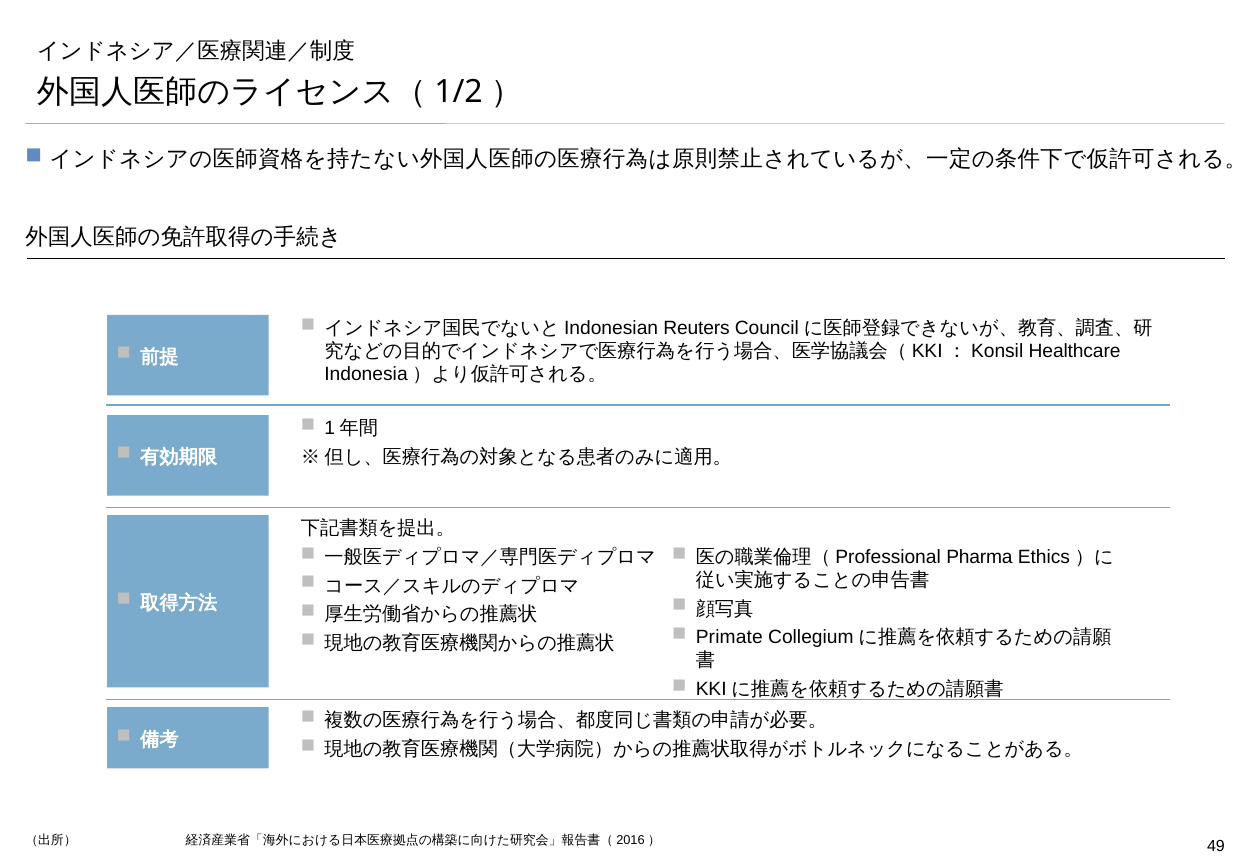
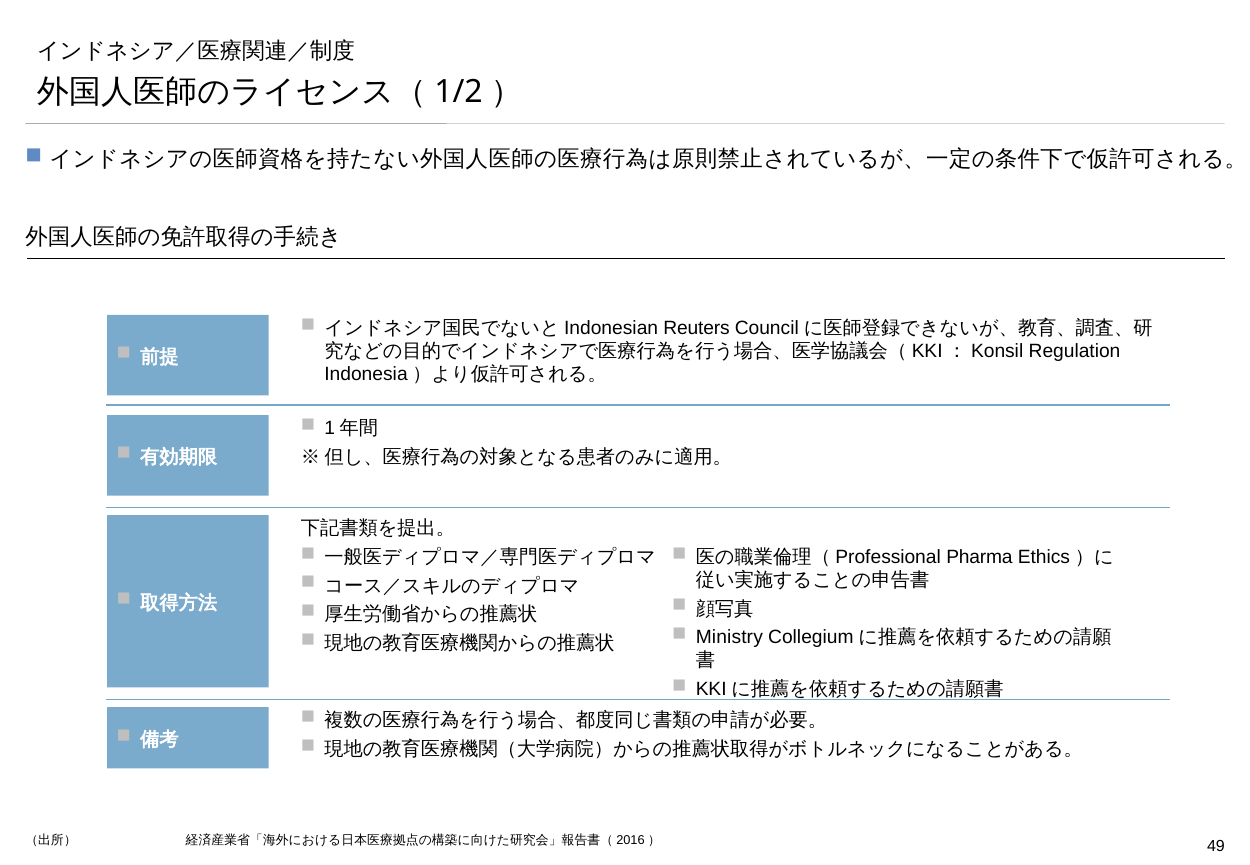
Healthcare: Healthcare -> Regulation
Primate: Primate -> Ministry
